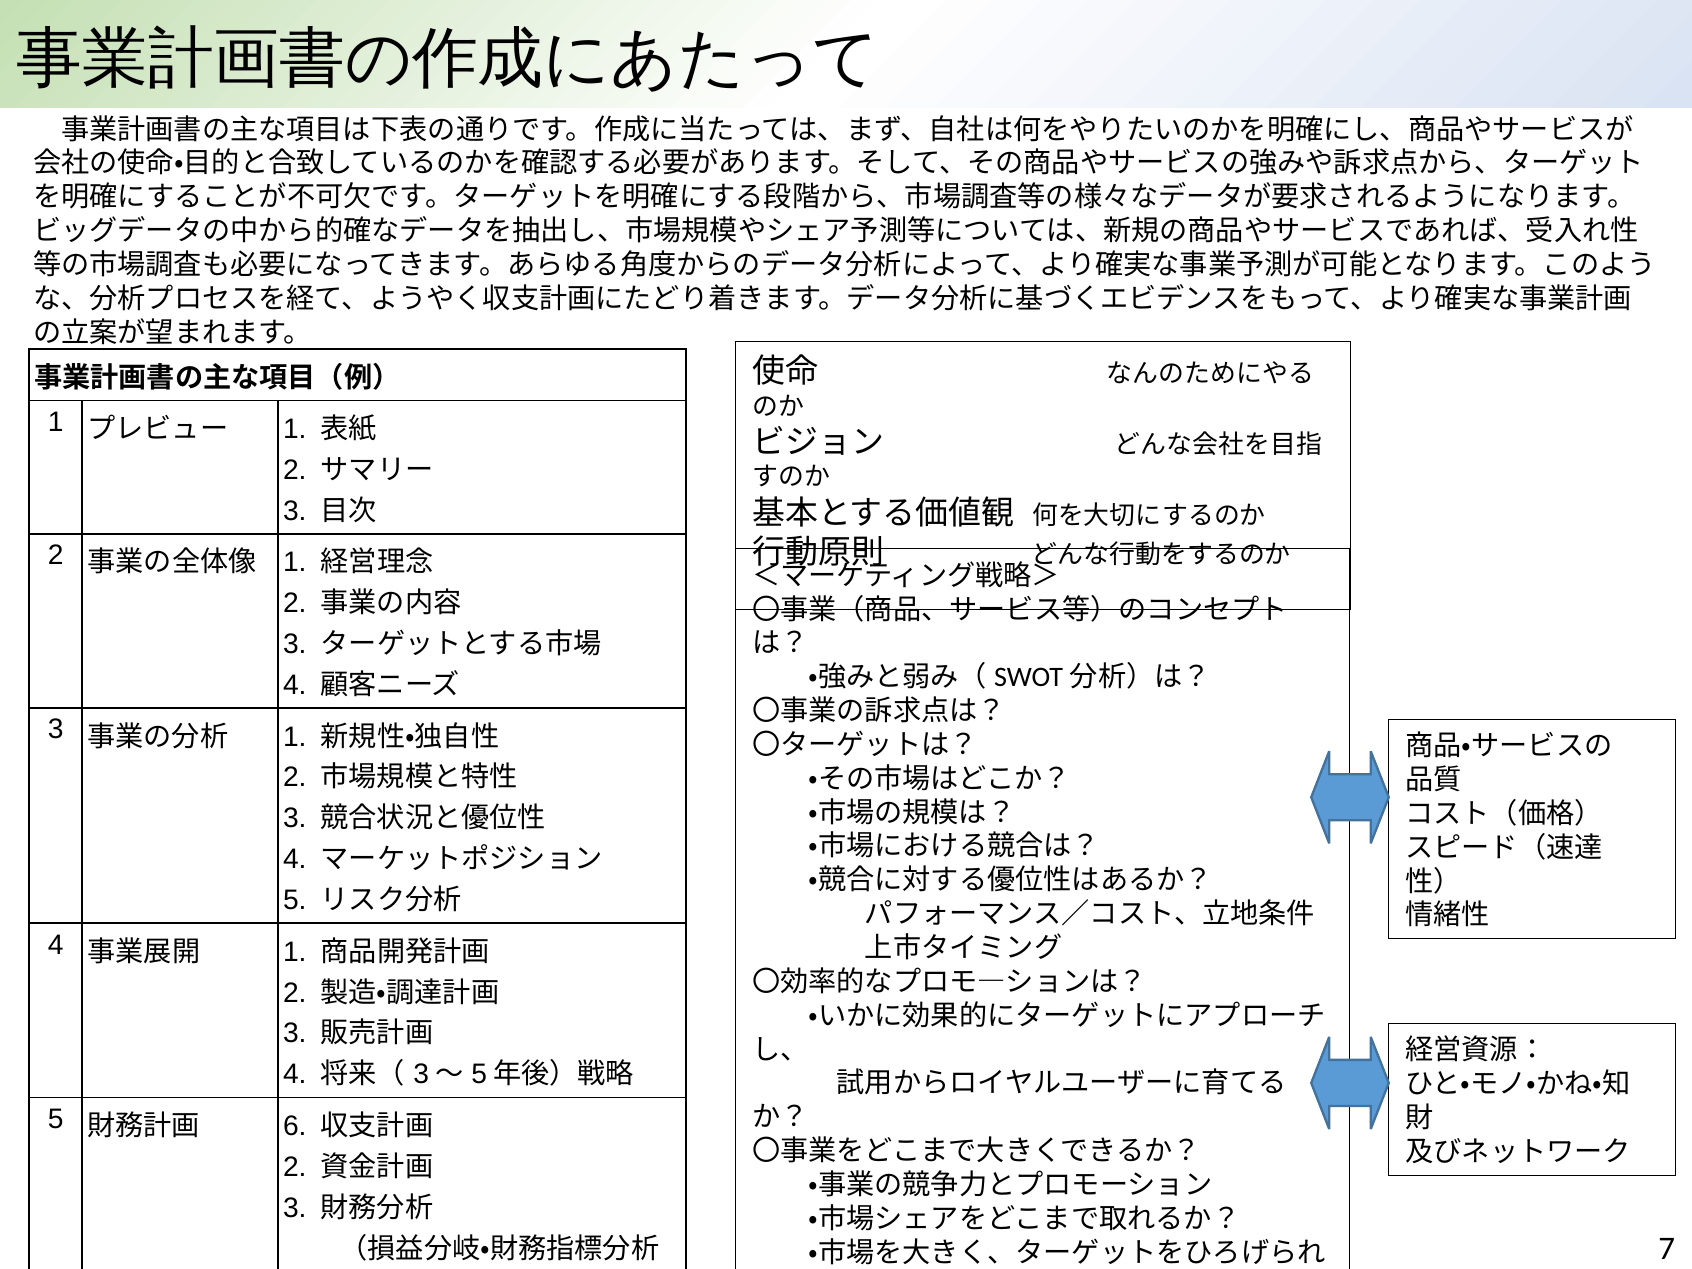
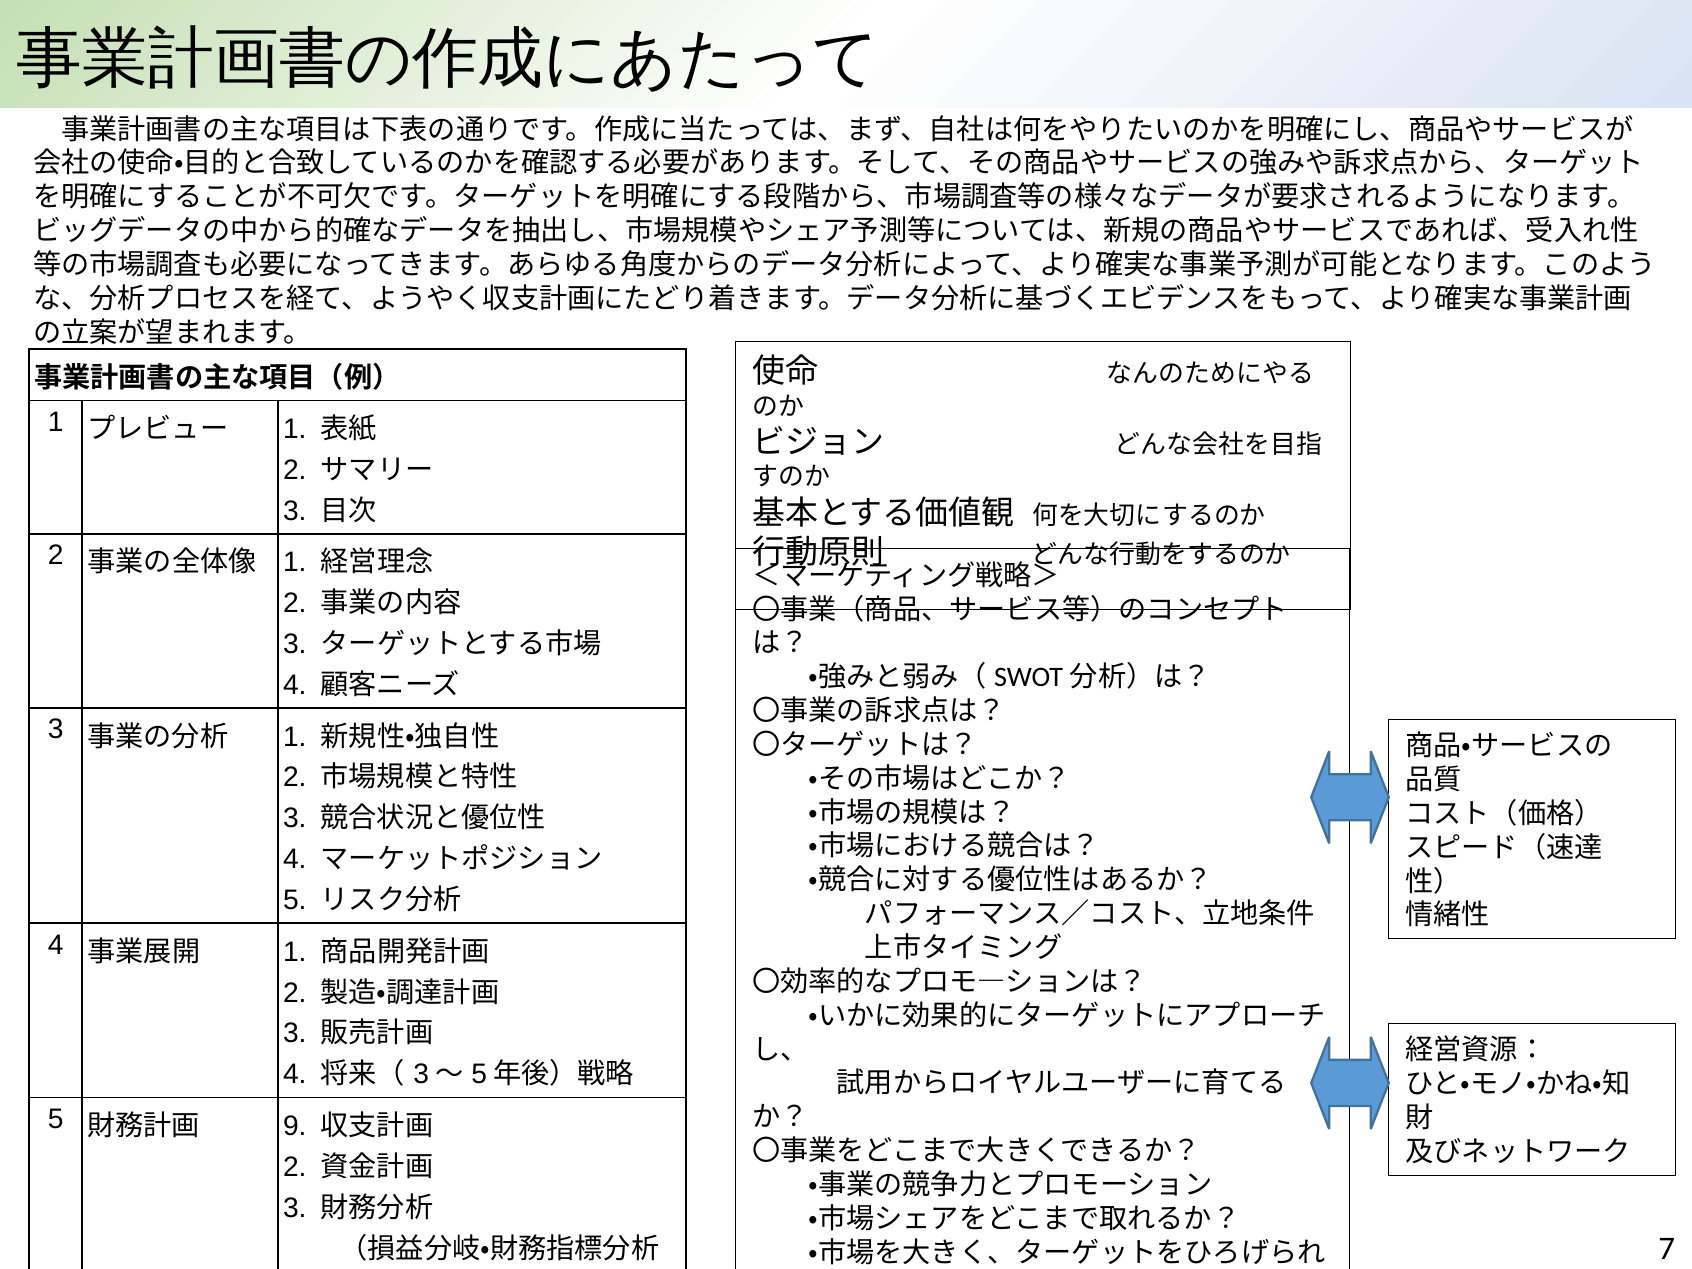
6 at (295, 1126): 6 -> 9
